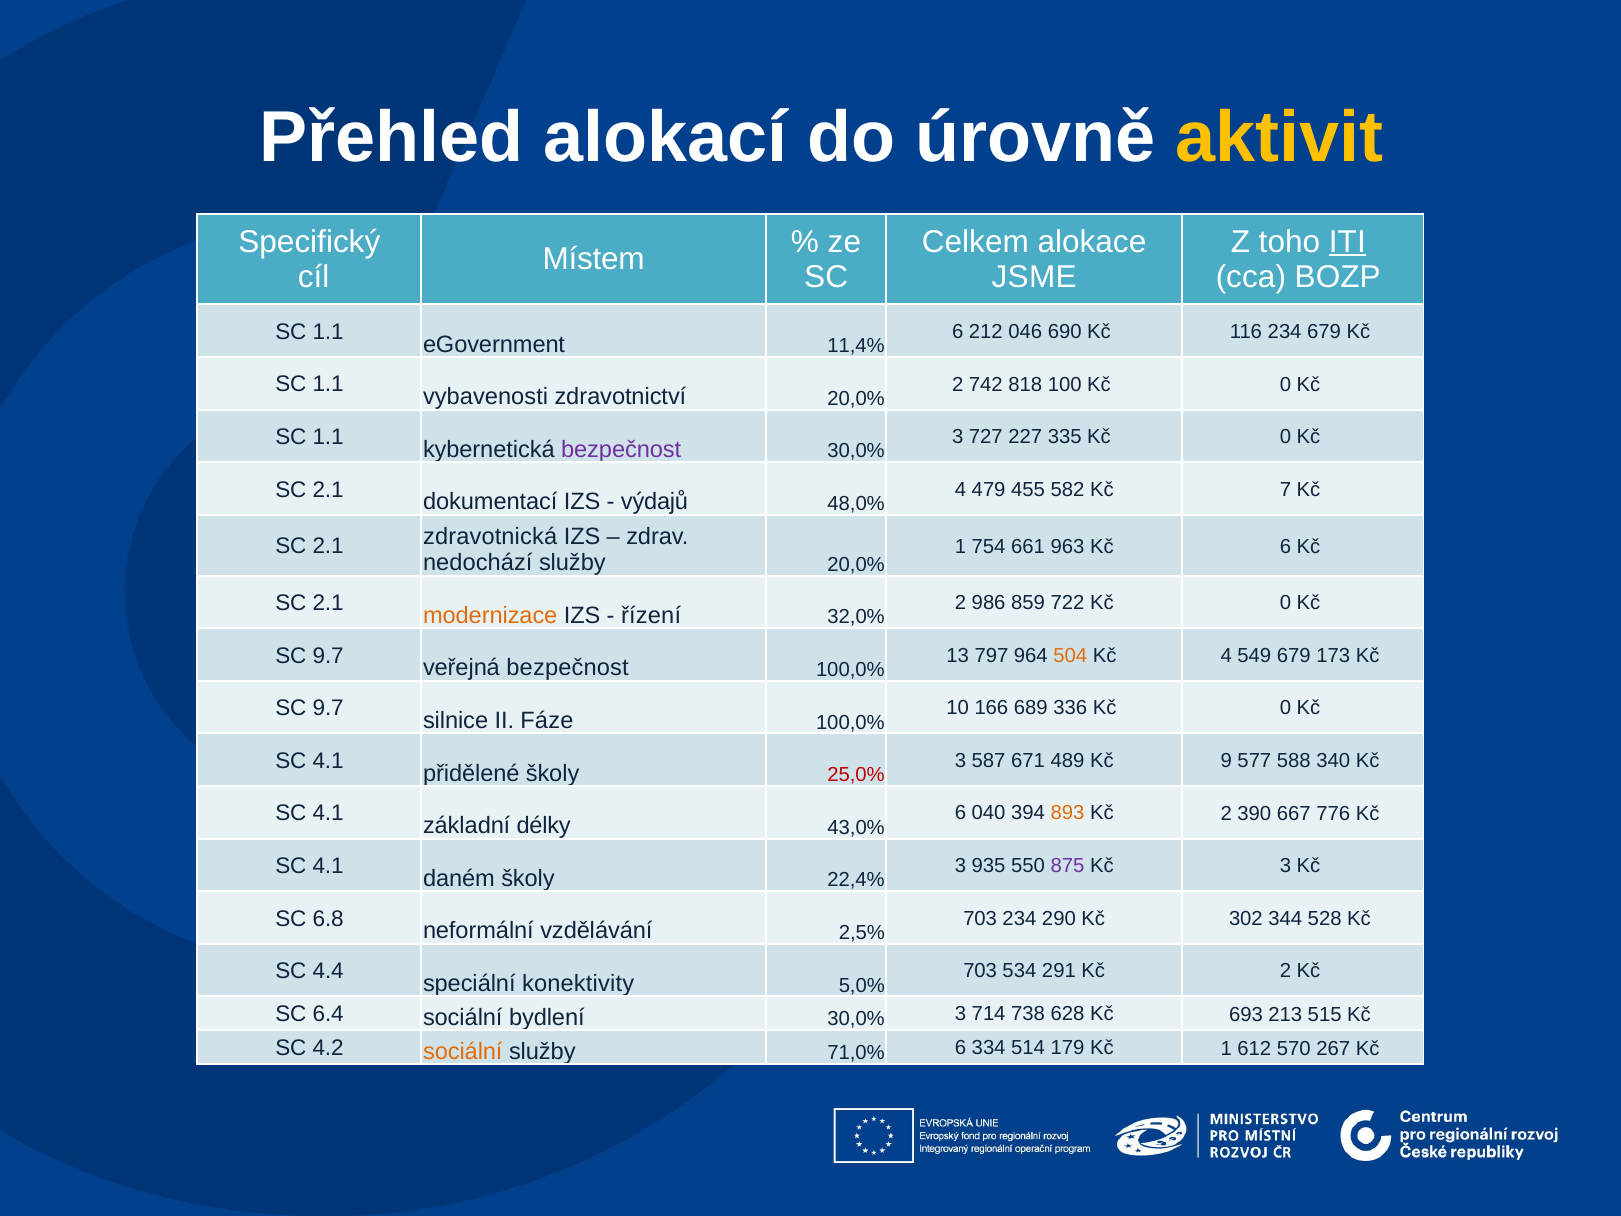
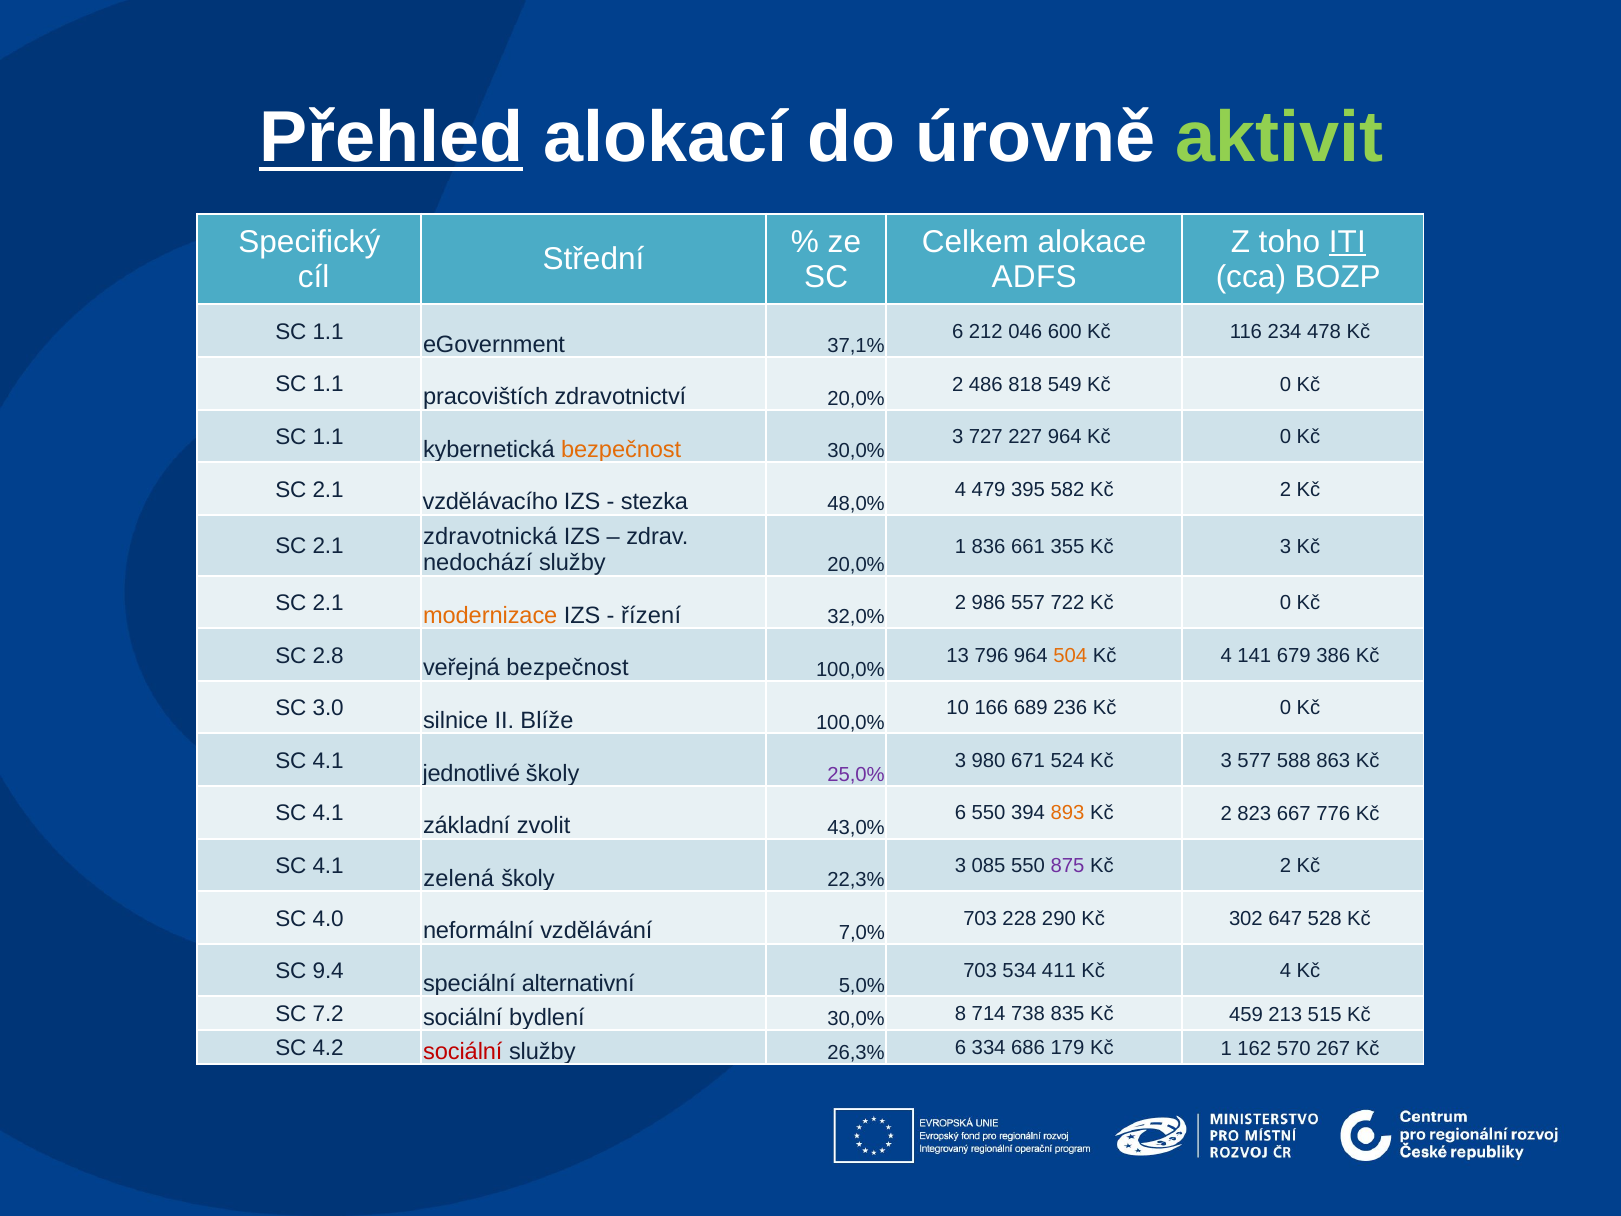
Přehled underline: none -> present
aktivit colour: yellow -> light green
Místem: Místem -> Střední
JSME: JSME -> ADFS
690: 690 -> 600
234 679: 679 -> 478
11,4%: 11,4% -> 37,1%
742: 742 -> 486
100: 100 -> 549
vybavenosti: vybavenosti -> pracovištích
227 335: 335 -> 964
bezpečnost at (621, 449) colour: purple -> orange
455: 455 -> 395
582 Kč 7: 7 -> 2
dokumentací: dokumentací -> vzdělávacího
výdajů: výdajů -> stezka
754: 754 -> 836
963: 963 -> 355
6 at (1285, 546): 6 -> 3
859: 859 -> 557
9.7 at (328, 656): 9.7 -> 2.8
797: 797 -> 796
549: 549 -> 141
173: 173 -> 386
9.7 at (328, 708): 9.7 -> 3.0
336: 336 -> 236
Fáze: Fáze -> Blíže
587: 587 -> 980
489: 489 -> 524
9 at (1226, 761): 9 -> 3
340: 340 -> 863
přidělené: přidělené -> jednotlivé
25,0% colour: red -> purple
6 040: 040 -> 550
390: 390 -> 823
délky: délky -> zvolit
935: 935 -> 085
3 at (1285, 866): 3 -> 2
daném: daném -> zelená
22,4%: 22,4% -> 22,3%
6.8: 6.8 -> 4.0
703 234: 234 -> 228
344: 344 -> 647
2,5%: 2,5% -> 7,0%
4.4: 4.4 -> 9.4
291: 291 -> 411
2 at (1285, 971): 2 -> 4
konektivity: konektivity -> alternativní
6.4: 6.4 -> 7.2
bydlení 30,0% 3: 3 -> 8
628: 628 -> 835
693: 693 -> 459
sociální at (463, 1051) colour: orange -> red
71,0%: 71,0% -> 26,3%
514: 514 -> 686
612: 612 -> 162
